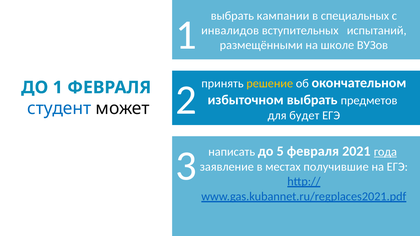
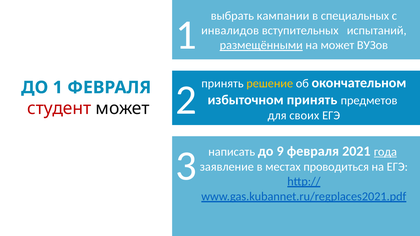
размещёнными underline: none -> present
на школе: школе -> может
избыточном выбрать: выбрать -> принять
студент colour: blue -> red
будет: будет -> своих
5: 5 -> 9
получившие: получившие -> проводиться
